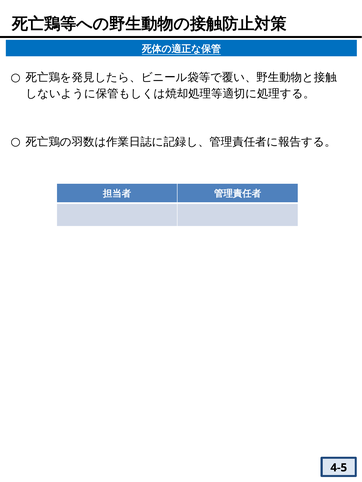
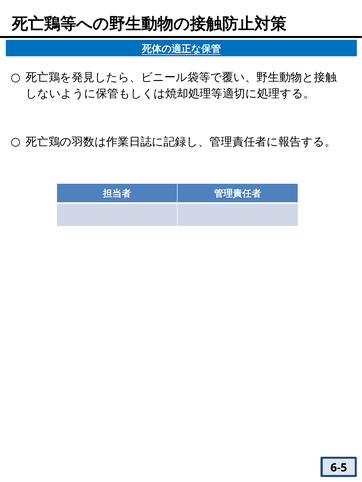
4-5: 4-5 -> 6-5
